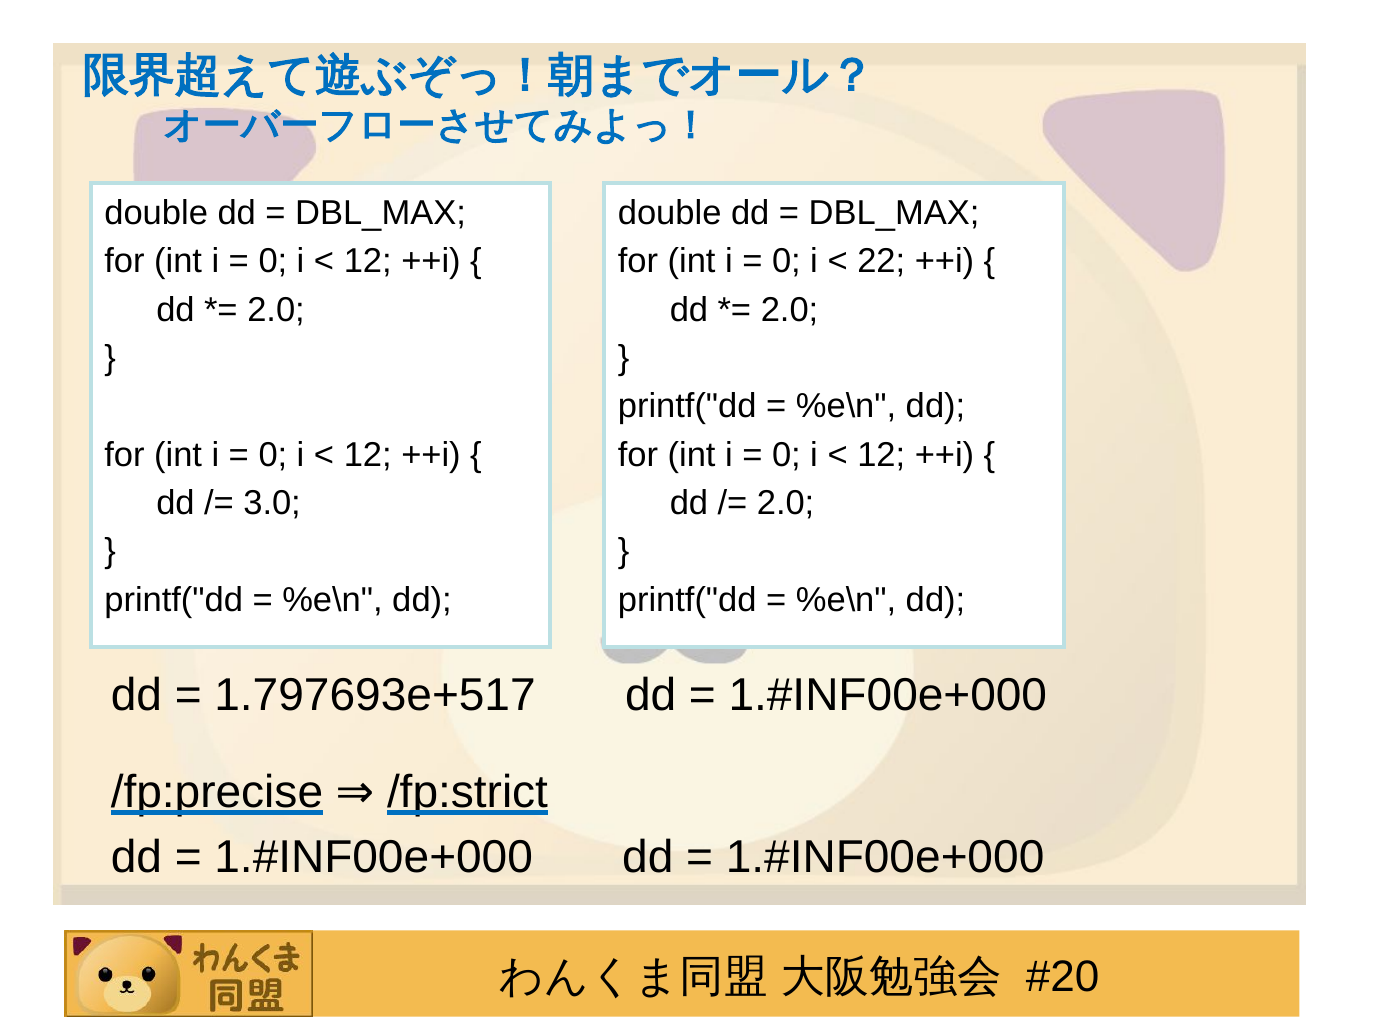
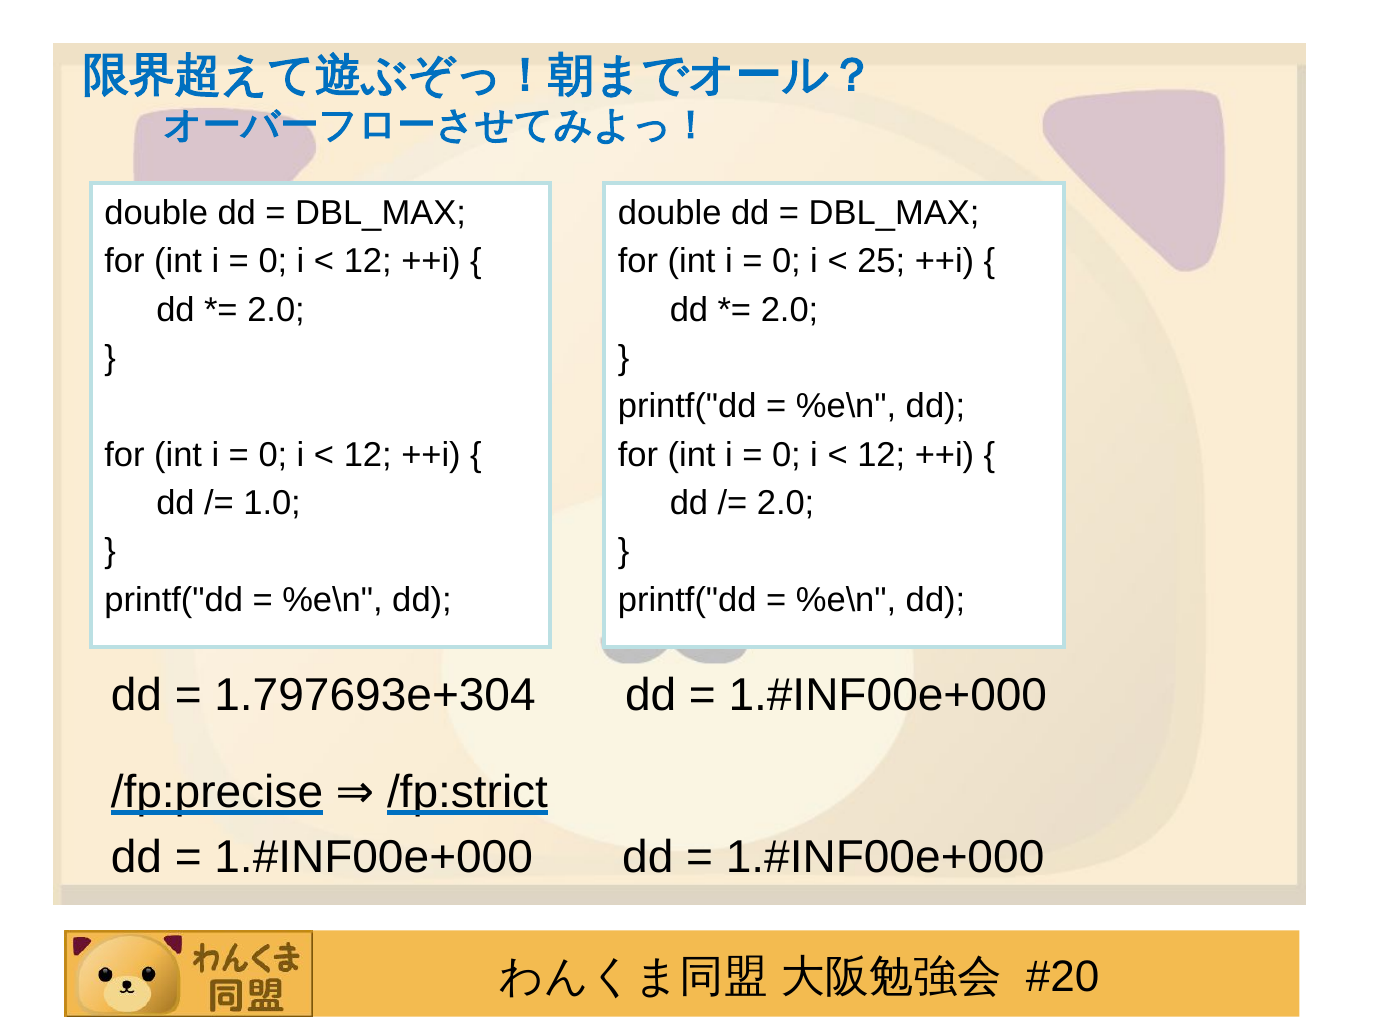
22: 22 -> 25
3.0: 3.0 -> 1.0
1.797693e+517: 1.797693e+517 -> 1.797693e+304
